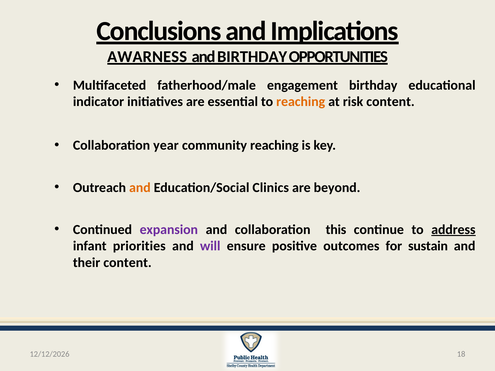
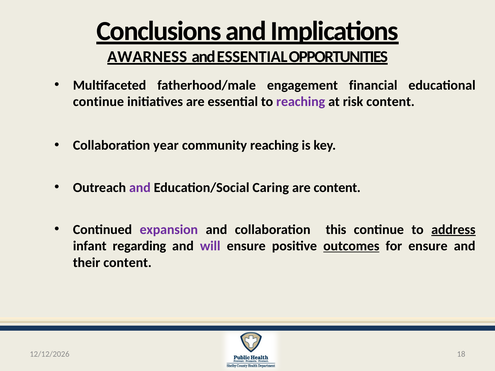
and BIRTHDAY: BIRTHDAY -> ESSENTIAL
engagement birthday: birthday -> financial
indicator at (98, 102): indicator -> continue
reaching at (301, 102) colour: orange -> purple
and at (140, 188) colour: orange -> purple
Clinics: Clinics -> Caring
are beyond: beyond -> content
priorities: priorities -> regarding
outcomes underline: none -> present
for sustain: sustain -> ensure
